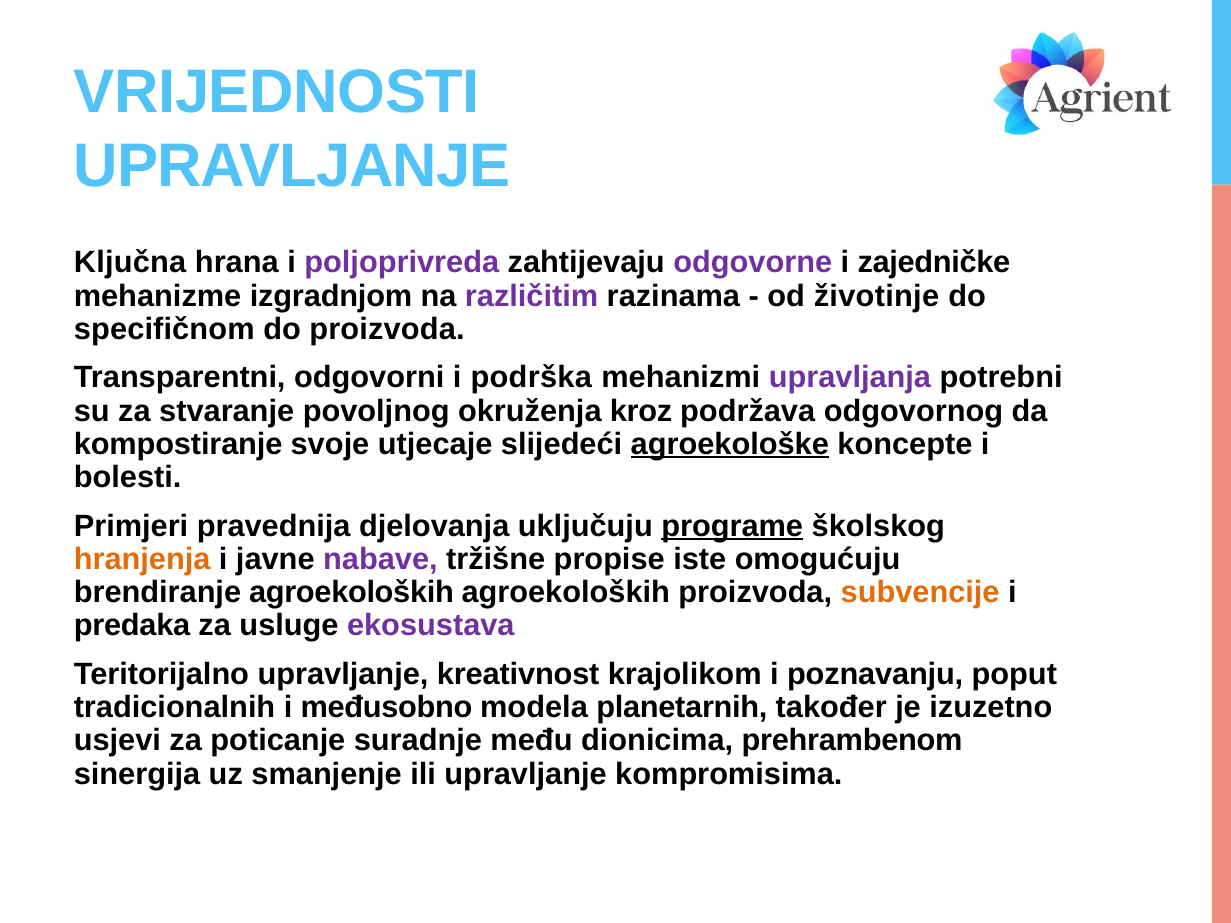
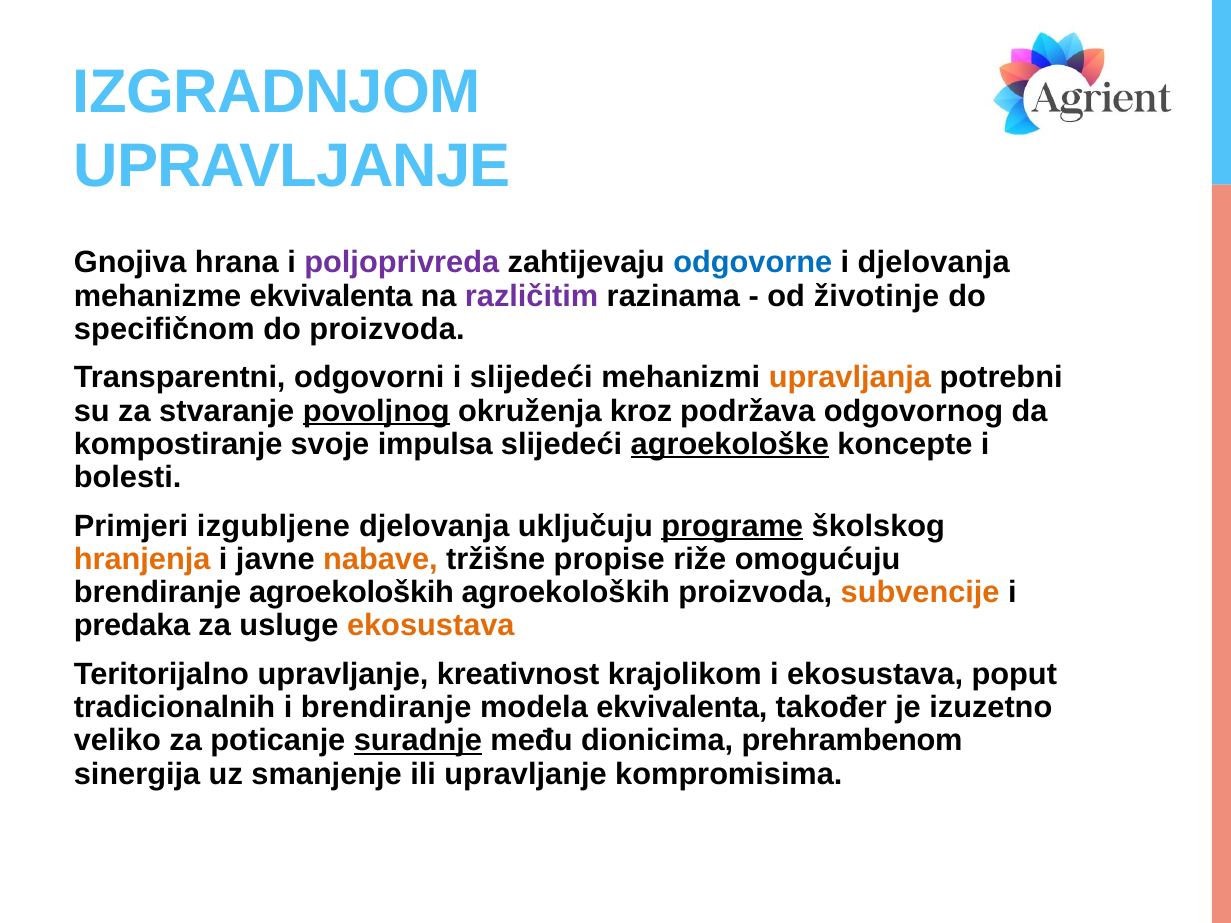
VRIJEDNOSTI: VRIJEDNOSTI -> IZGRADNJOM
Ključna: Ključna -> Gnojiva
odgovorne colour: purple -> blue
i zajedničke: zajedničke -> djelovanja
mehanizme izgradnjom: izgradnjom -> ekvivalenta
i podrška: podrška -> slijedeći
upravljanja colour: purple -> orange
povoljnog underline: none -> present
utjecaje: utjecaje -> impulsa
pravednija: pravednija -> izgubljene
nabave colour: purple -> orange
iste: iste -> riže
ekosustava at (431, 626) colour: purple -> orange
i poznavanju: poznavanju -> ekosustava
i međusobno: međusobno -> brendiranje
modela planetarnih: planetarnih -> ekvivalenta
usjevi: usjevi -> veliko
suradnje underline: none -> present
